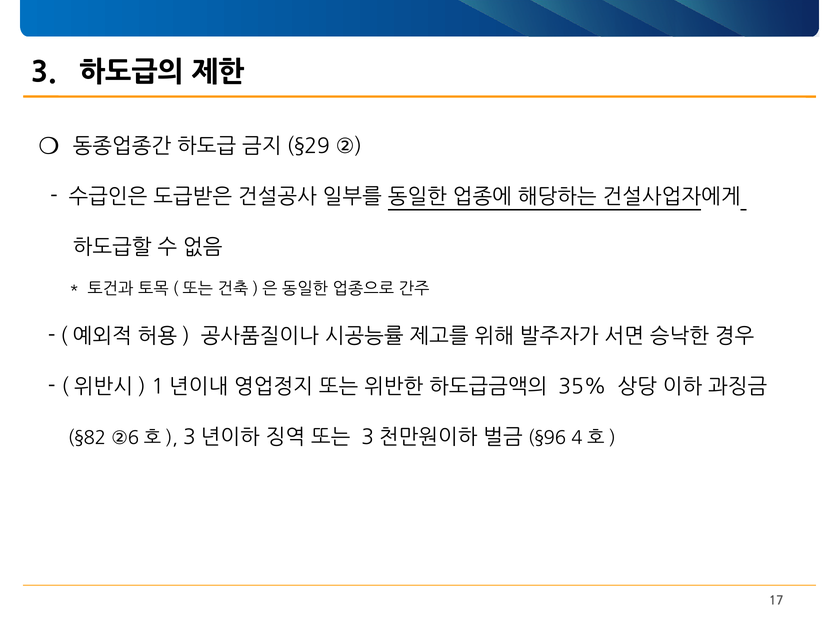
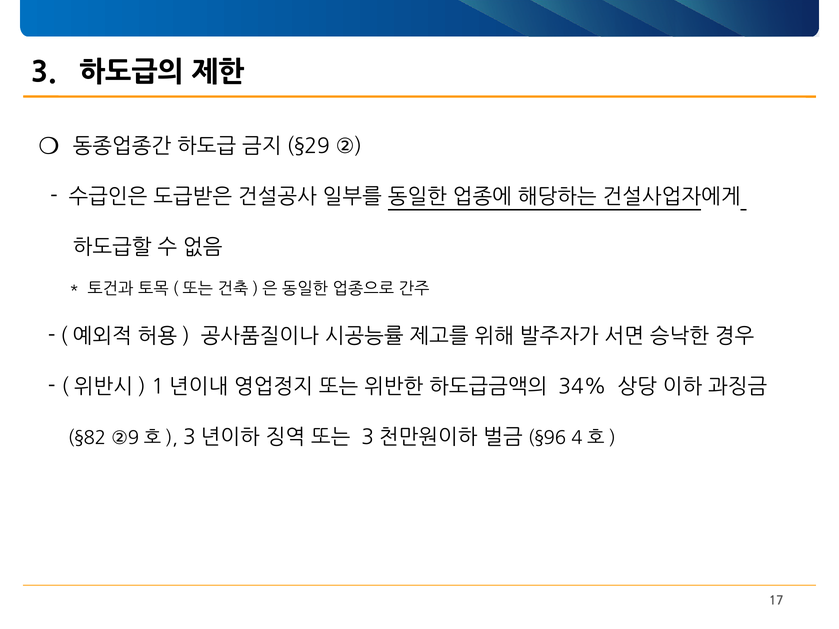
35%: 35% -> 34%
6: 6 -> 9
